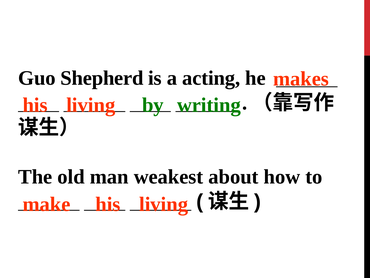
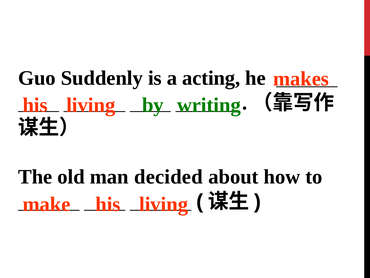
Shepherd: Shepherd -> Suddenly
weakest: weakest -> decided
